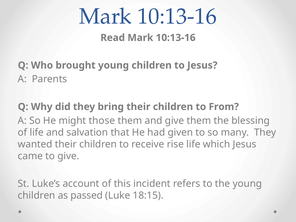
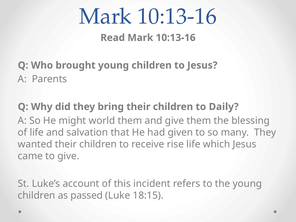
From: From -> Daily
those: those -> world
